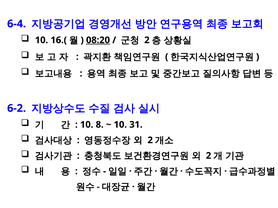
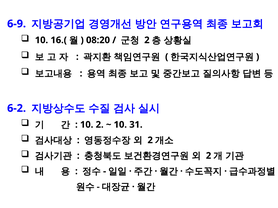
6-4: 6-4 -> 6-9
08:20 underline: present -> none
10 8: 8 -> 2
